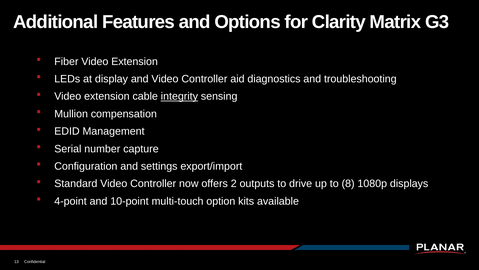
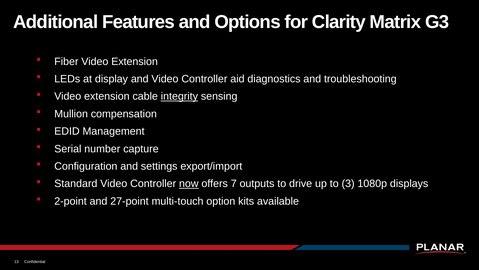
now underline: none -> present
2: 2 -> 7
8: 8 -> 3
4-point: 4-point -> 2-point
10-point: 10-point -> 27-point
